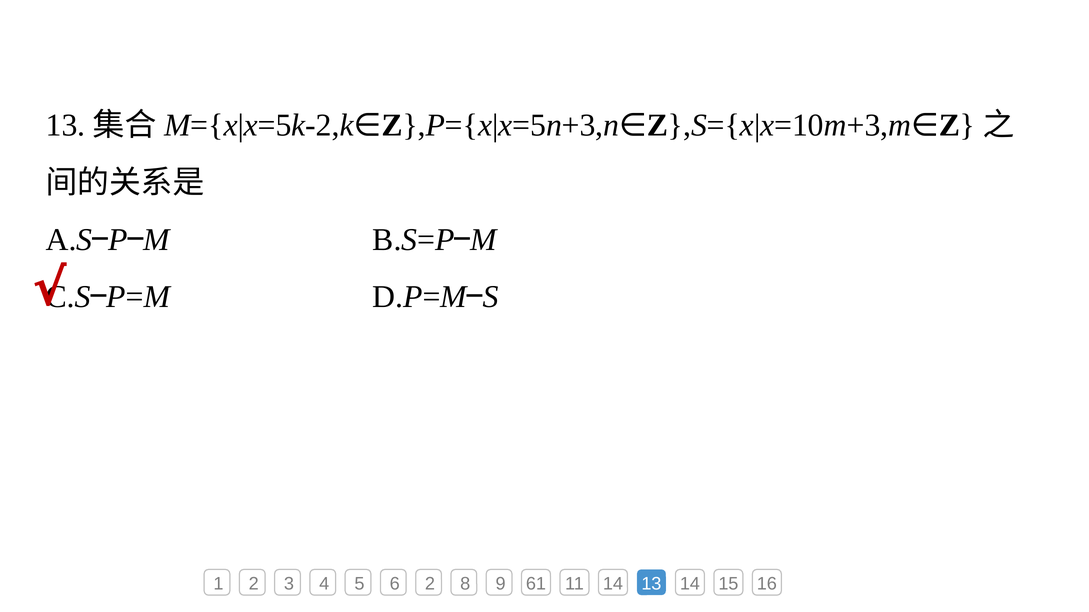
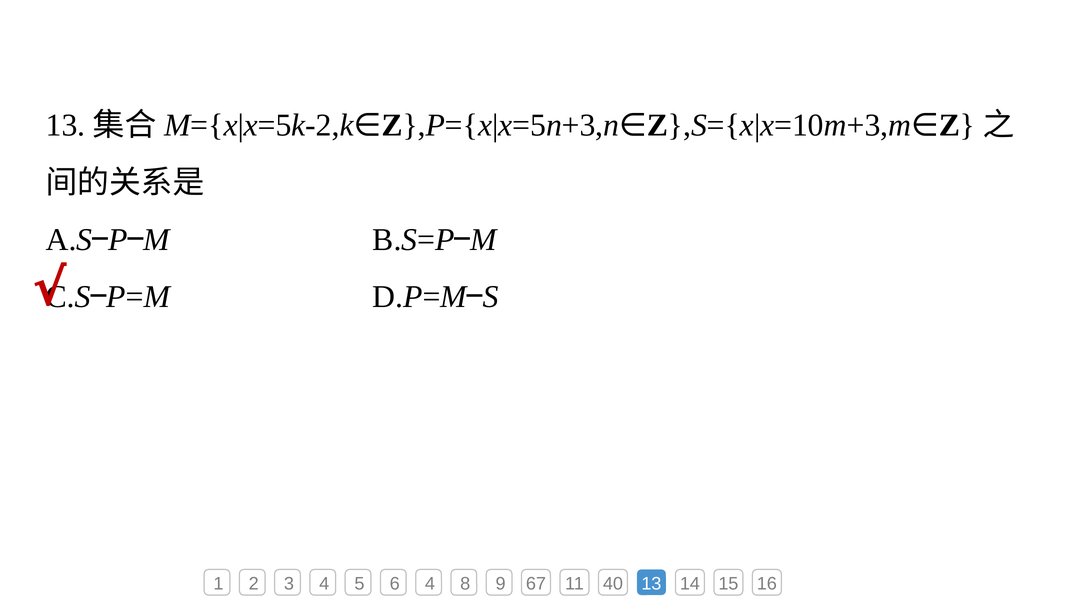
6 2: 2 -> 4
61: 61 -> 67
11 14: 14 -> 40
